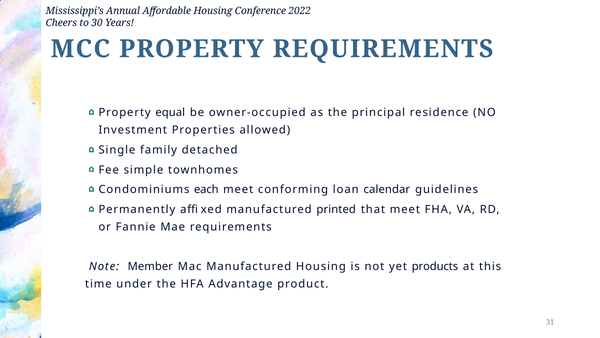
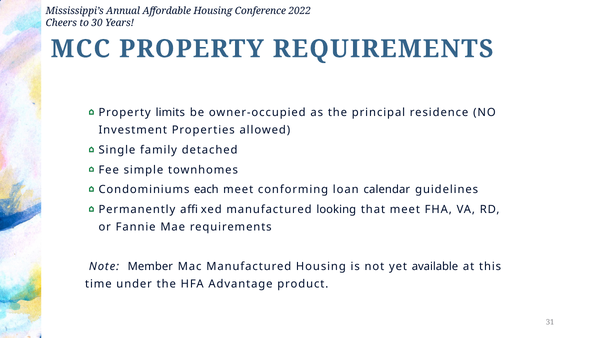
equal: equal -> limits
printed: printed -> looking
products: products -> available
